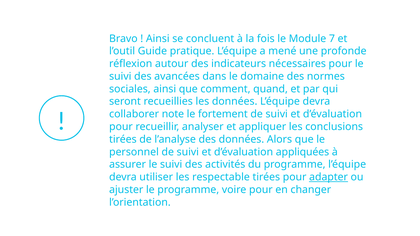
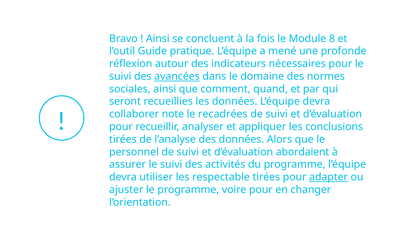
7: 7 -> 8
avancées underline: none -> present
fortement: fortement -> recadrées
appliquées: appliquées -> abordaient
